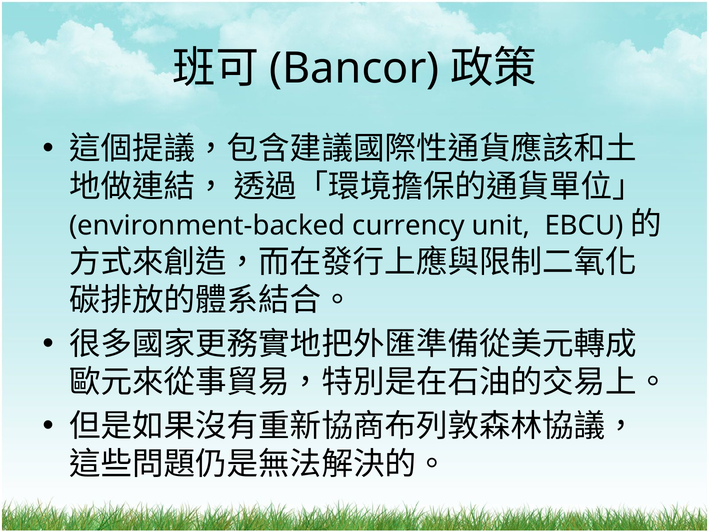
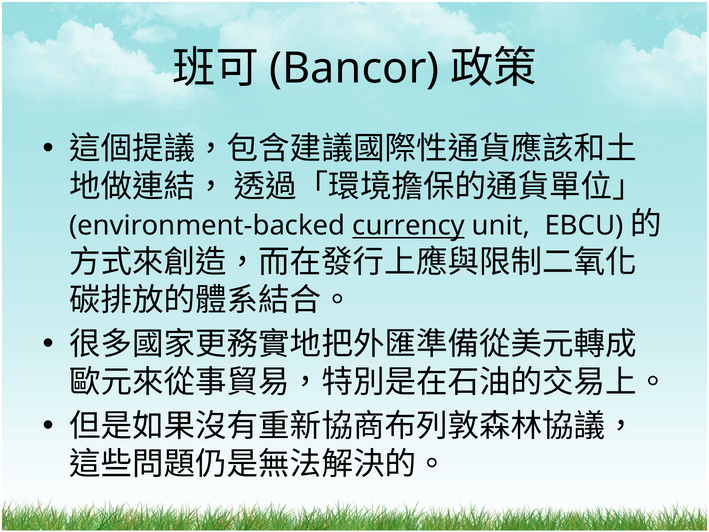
currency underline: none -> present
